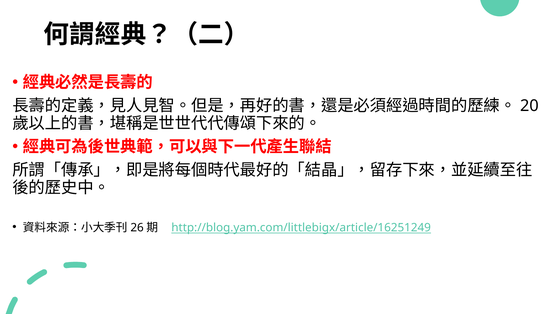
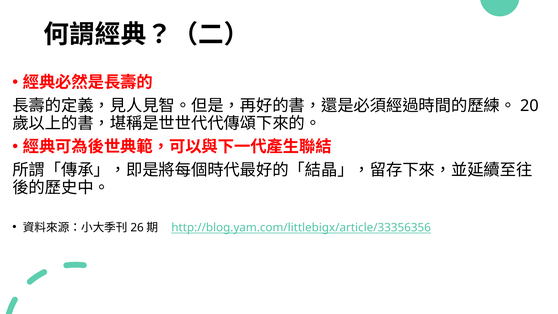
http://blog.yam.com/littlebigx/article/16251249: http://blog.yam.com/littlebigx/article/16251249 -> http://blog.yam.com/littlebigx/article/33356356
